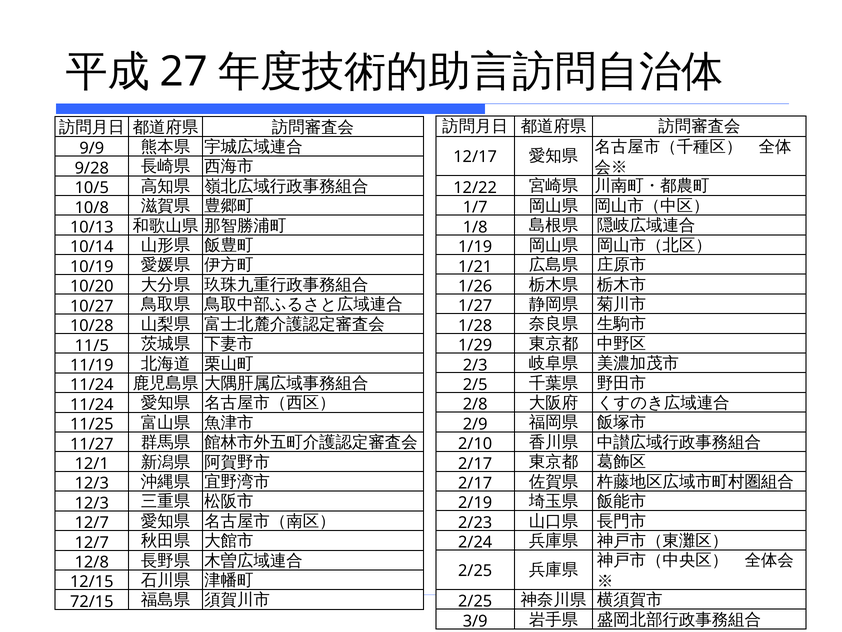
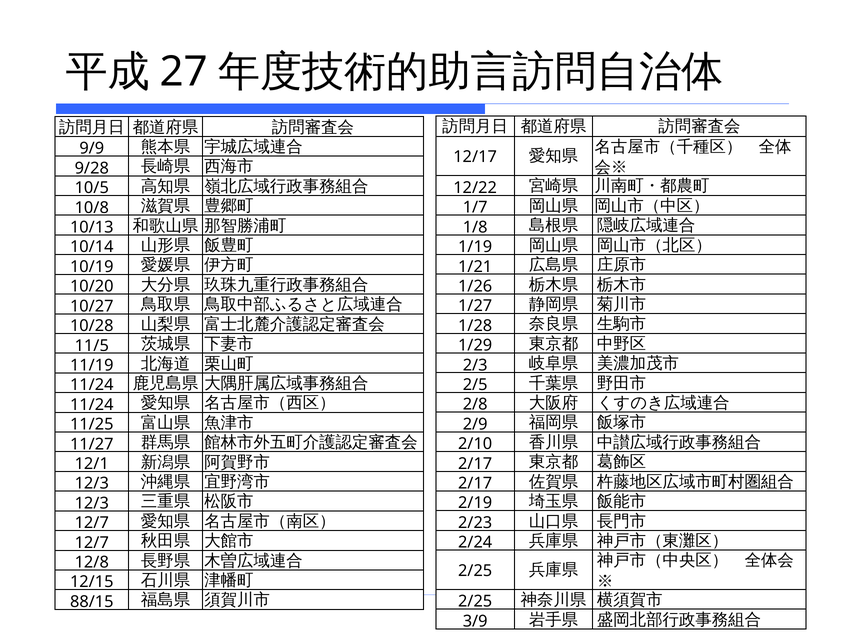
72/15: 72/15 -> 88/15
